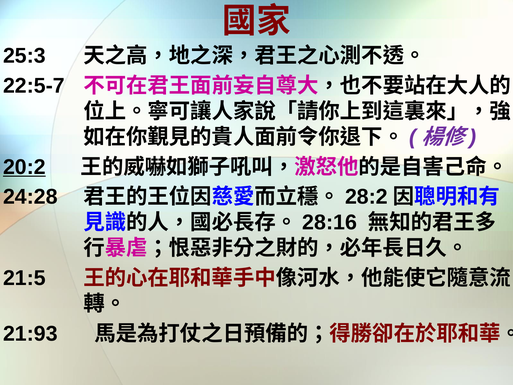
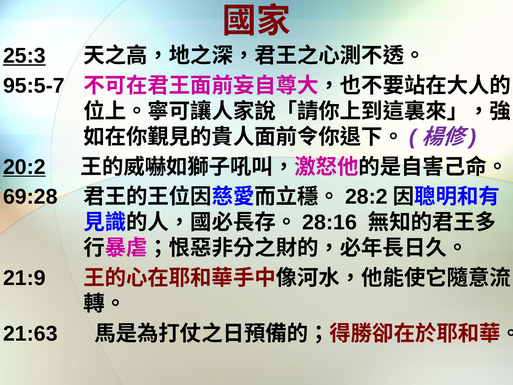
25:3 underline: none -> present
22:5-7: 22:5-7 -> 95:5-7
24:28: 24:28 -> 69:28
21:5: 21:5 -> 21:9
21:93: 21:93 -> 21:63
